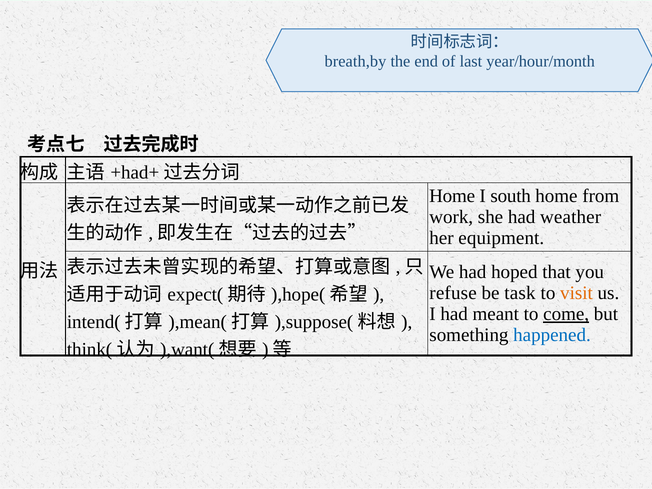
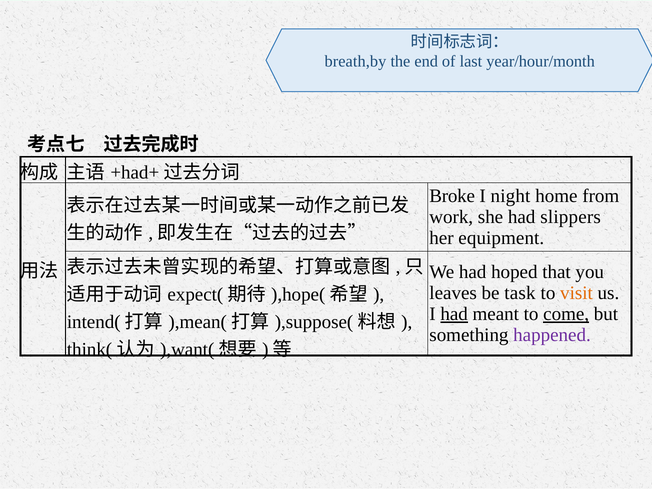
Home at (452, 196): Home -> Broke
south: south -> night
weather: weather -> slippers
refuse: refuse -> leaves
had at (454, 314) underline: none -> present
happened colour: blue -> purple
